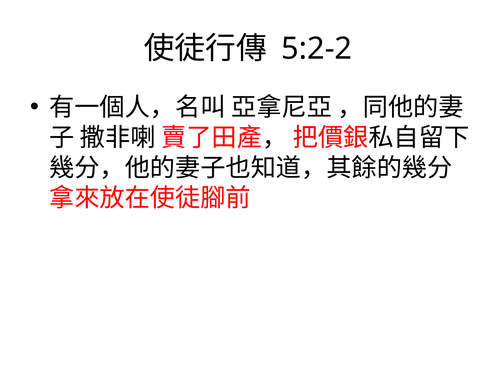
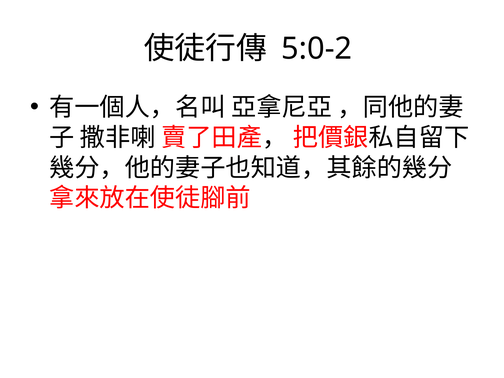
5:2-2: 5:2-2 -> 5:0-2
